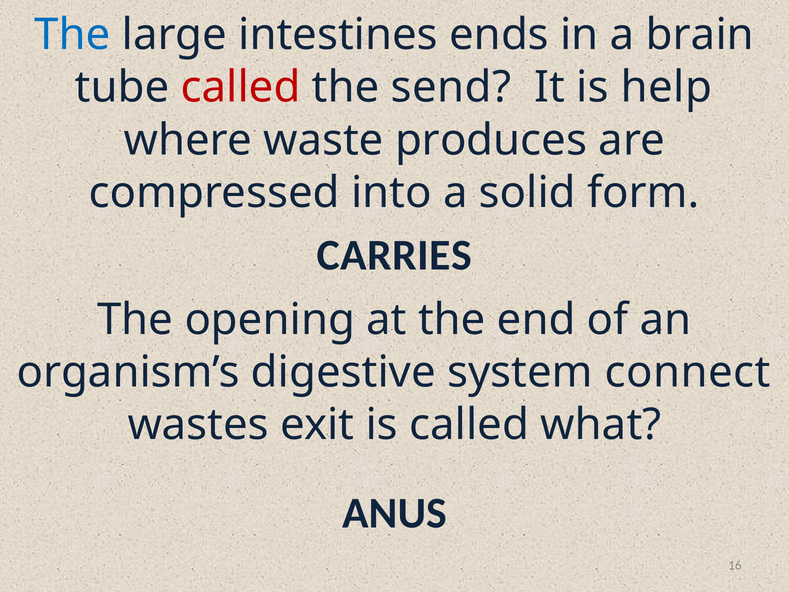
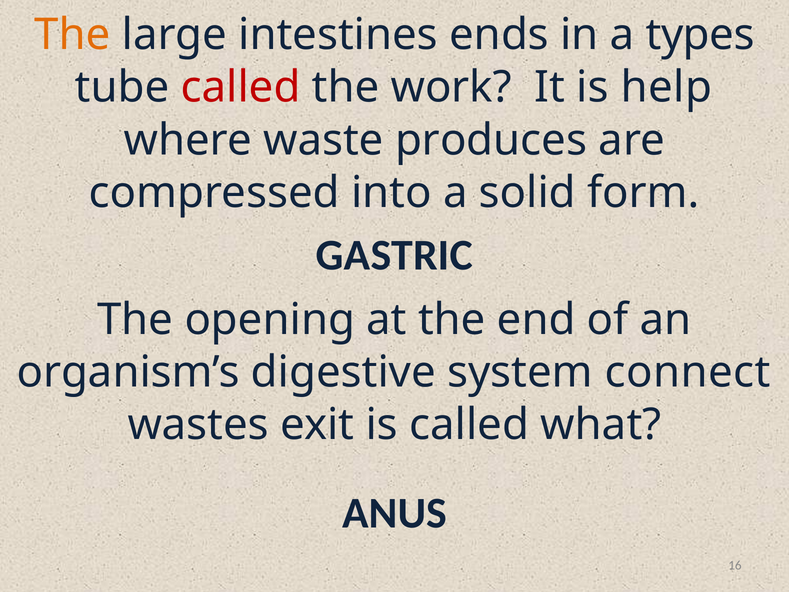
The at (72, 35) colour: blue -> orange
brain: brain -> types
send: send -> work
CARRIES: CARRIES -> GASTRIC
